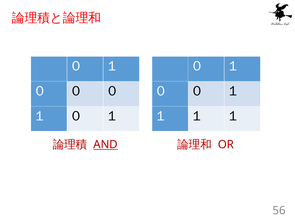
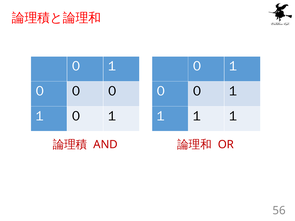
AND underline: present -> none
